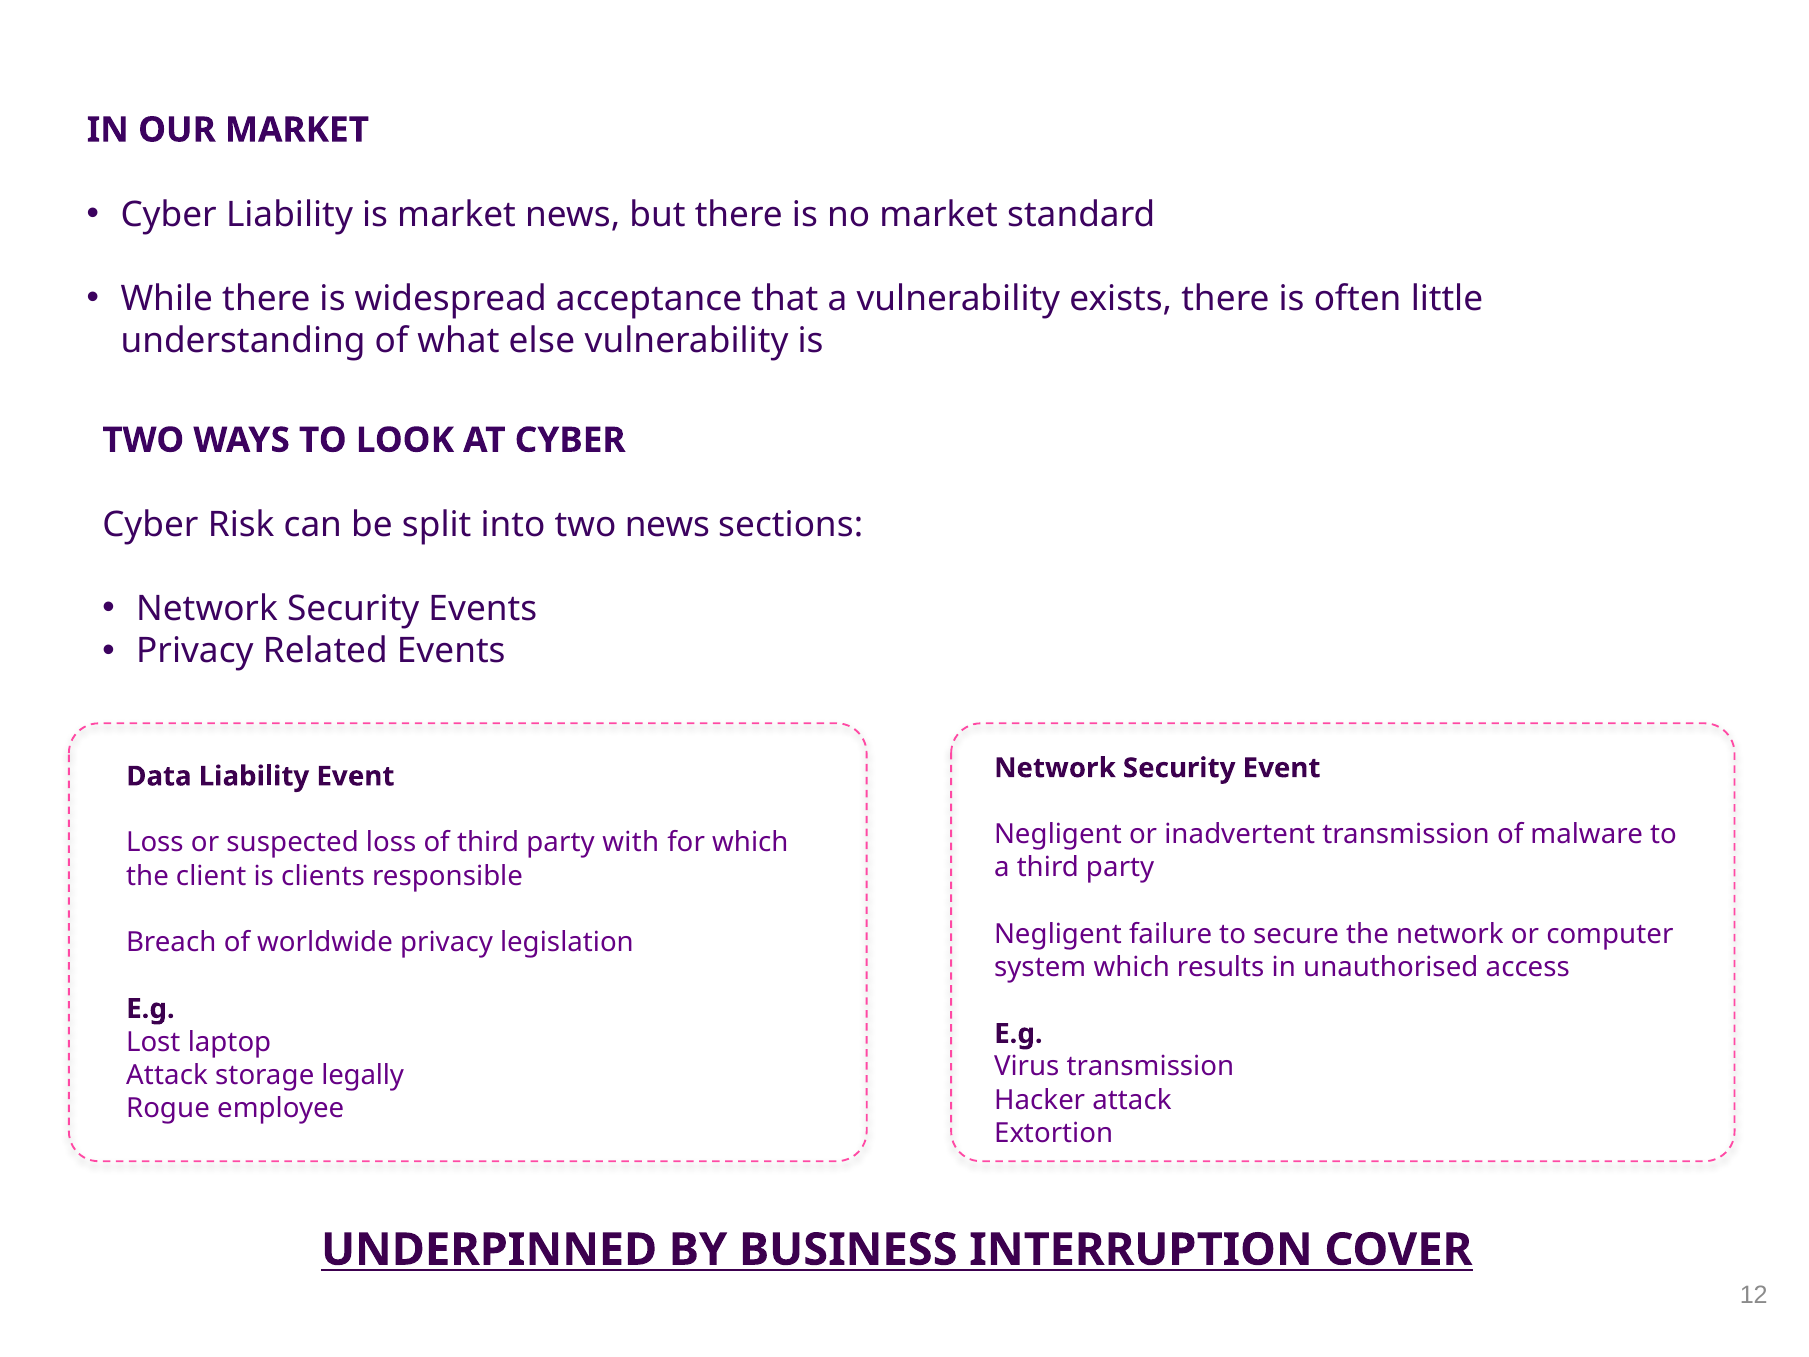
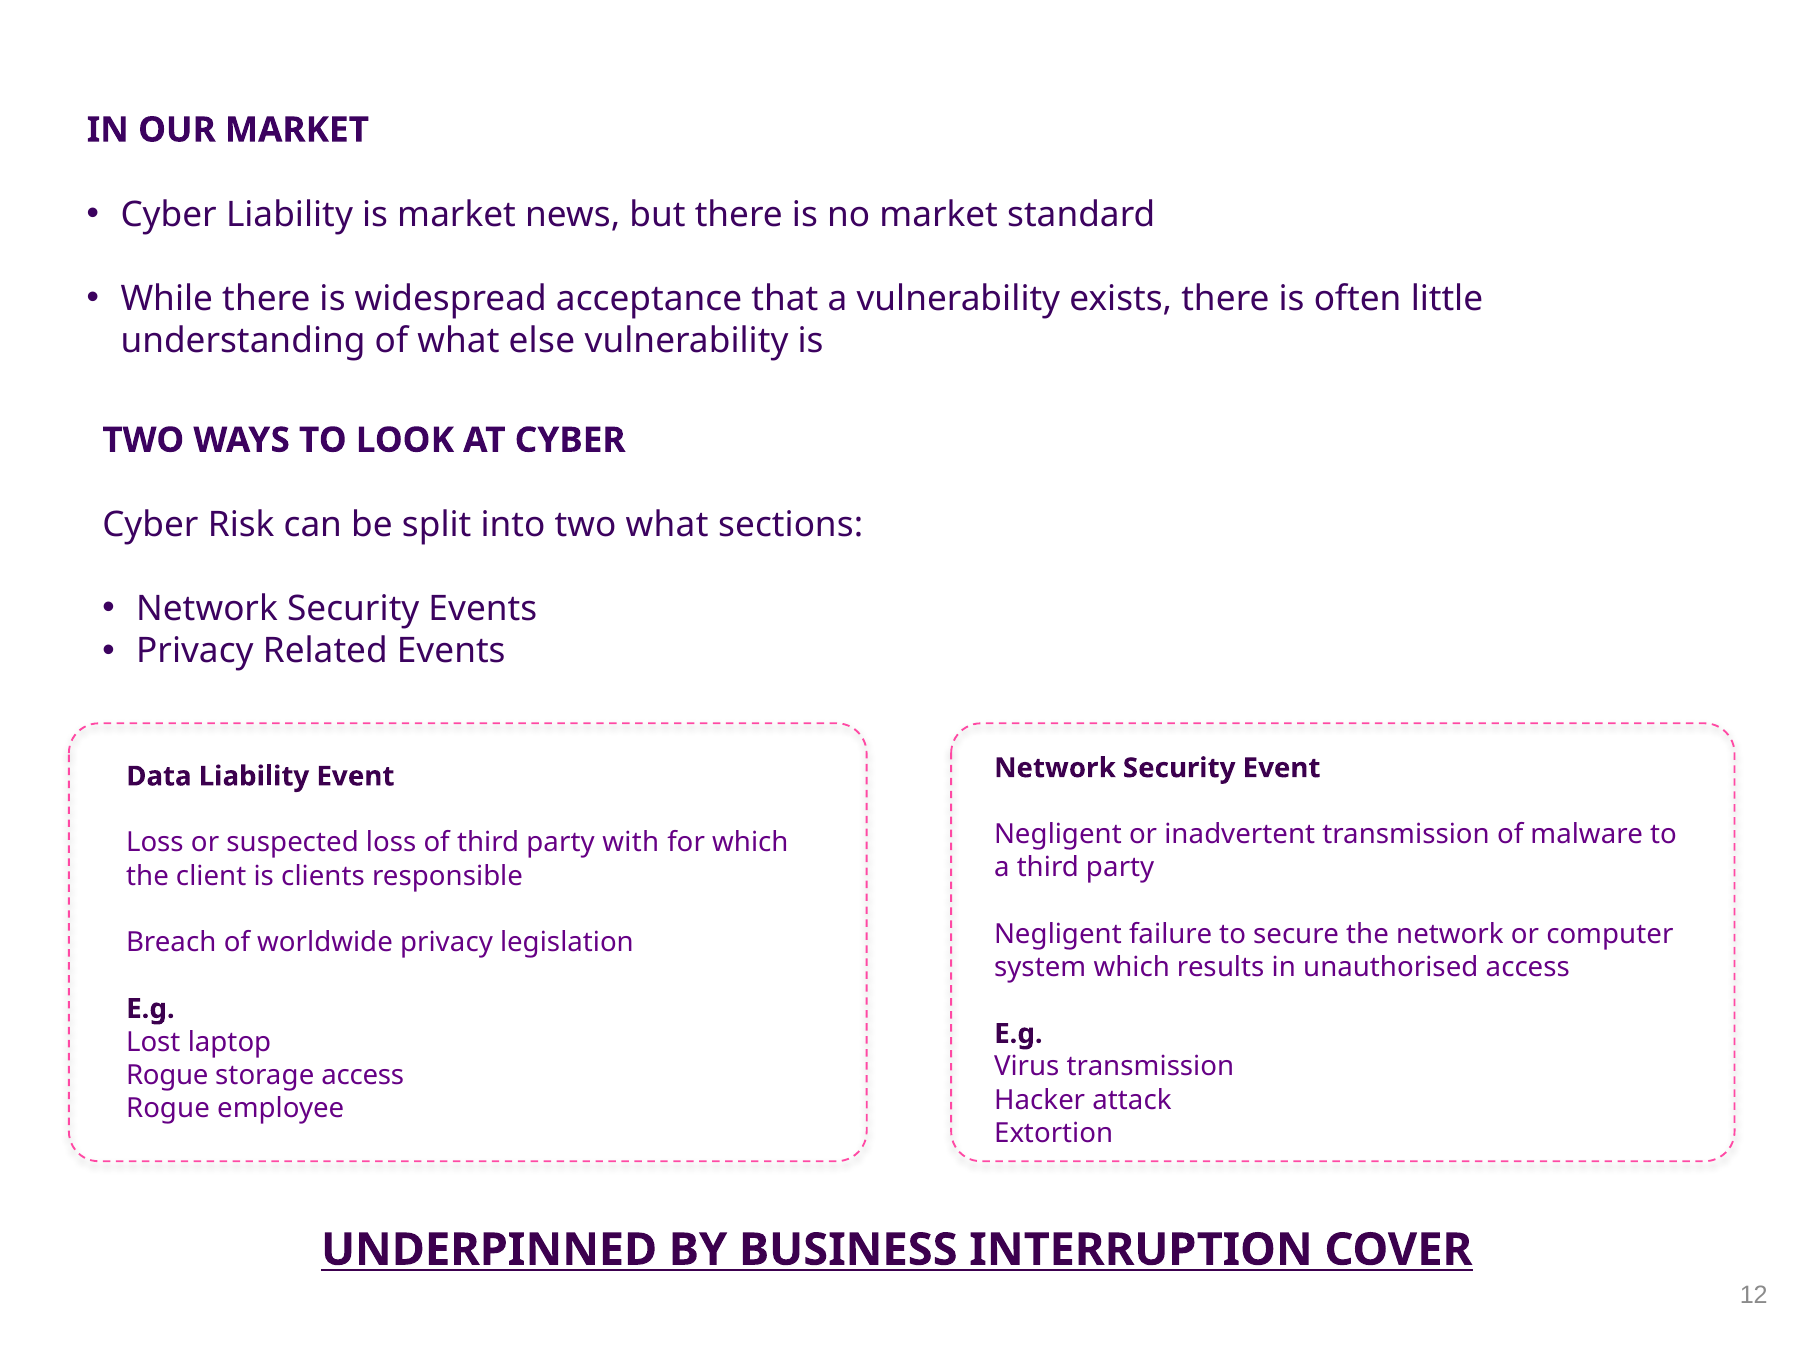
two news: news -> what
Attack at (167, 1075): Attack -> Rogue
storage legally: legally -> access
